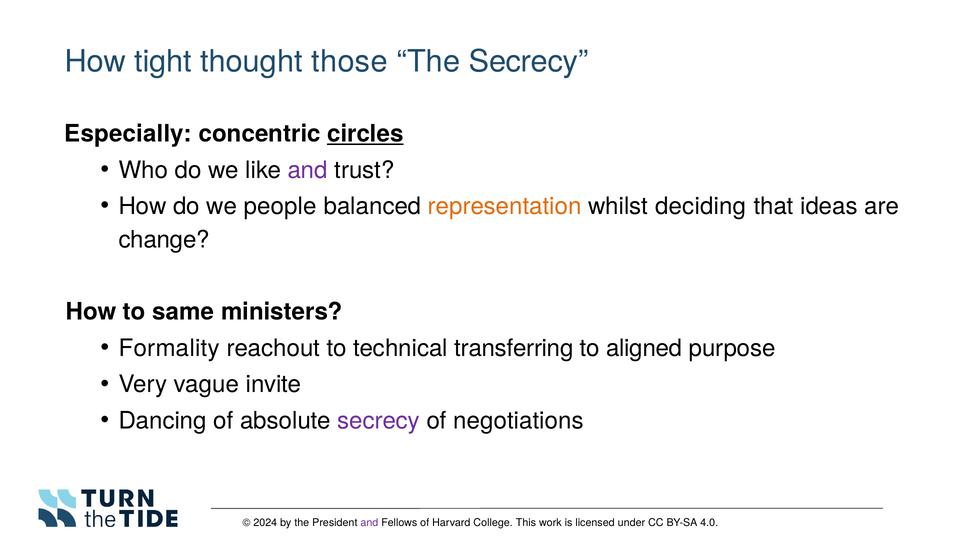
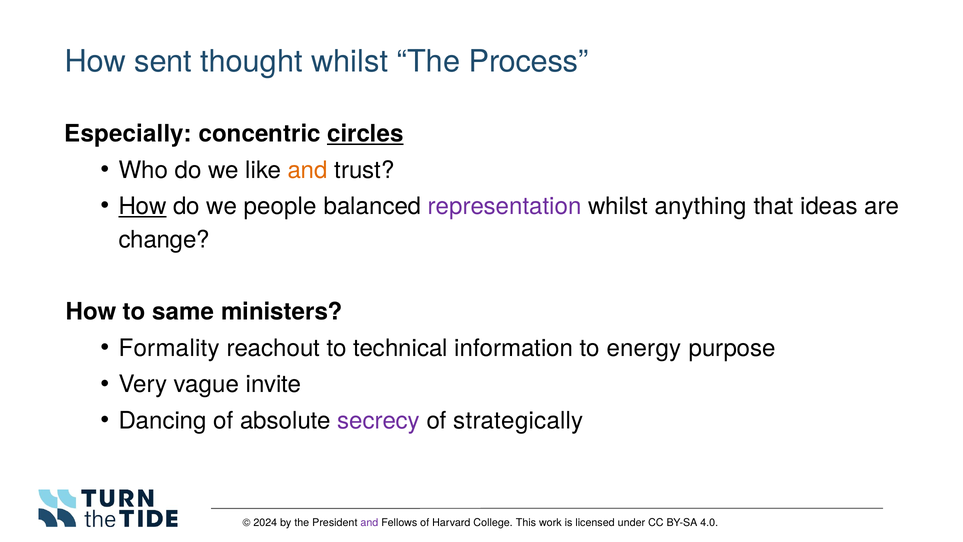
tight: tight -> sent
thought those: those -> whilst
The Secrecy: Secrecy -> Process
and at (308, 170) colour: purple -> orange
How at (143, 206) underline: none -> present
representation colour: orange -> purple
deciding: deciding -> anything
transferring: transferring -> information
aligned: aligned -> energy
negotiations: negotiations -> strategically
